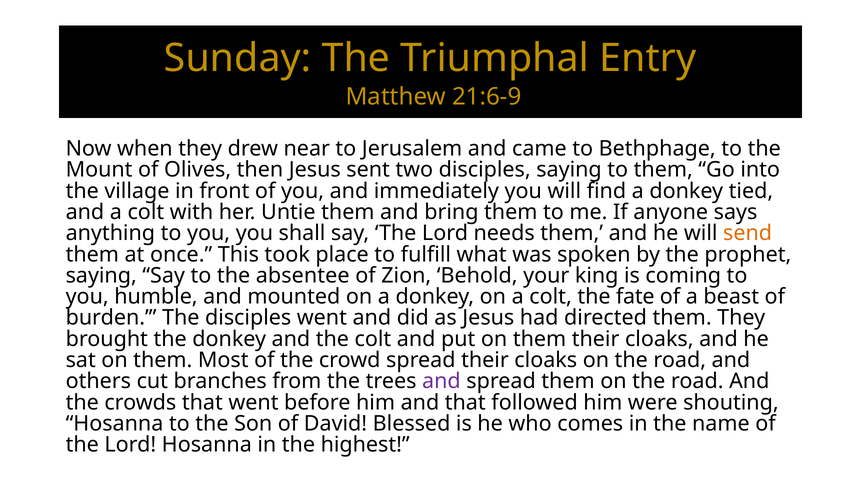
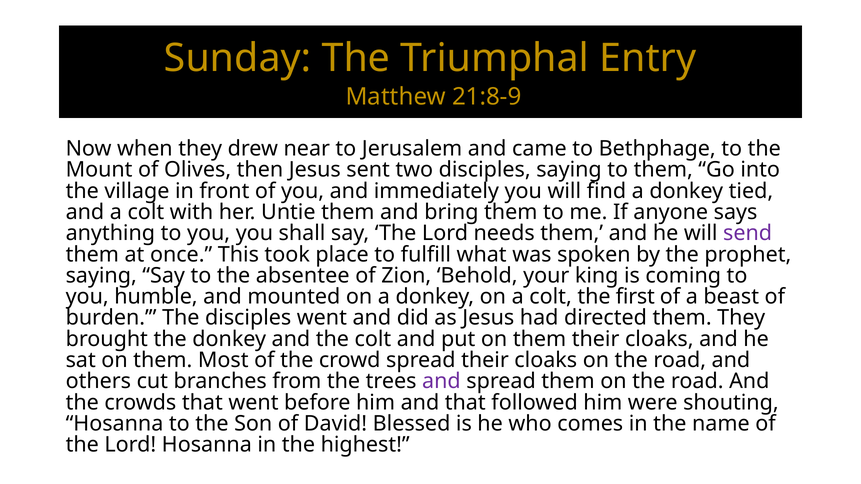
21:6-9: 21:6-9 -> 21:8-9
send colour: orange -> purple
fate: fate -> first
